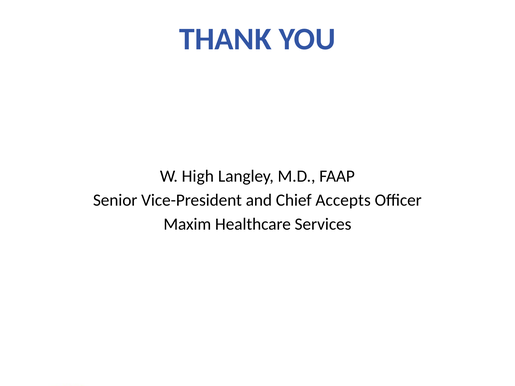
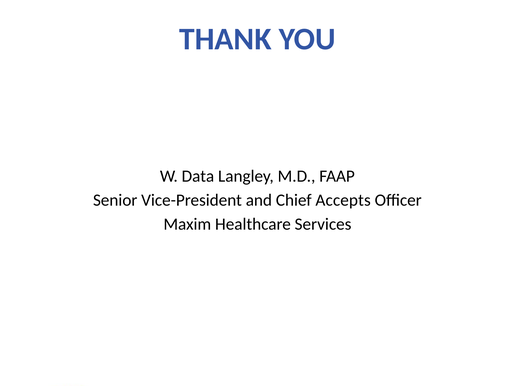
High: High -> Data
